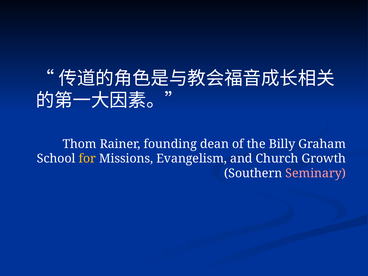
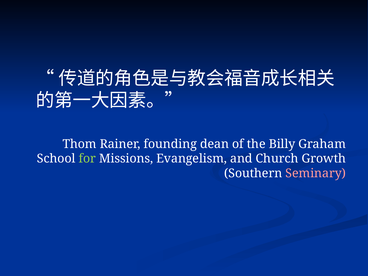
for colour: yellow -> light green
